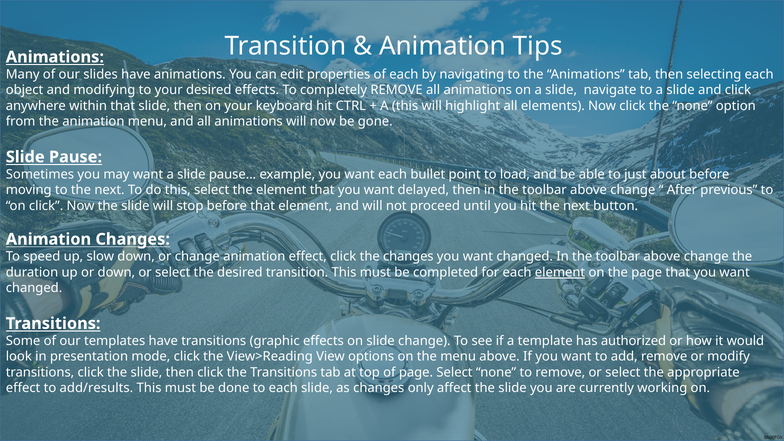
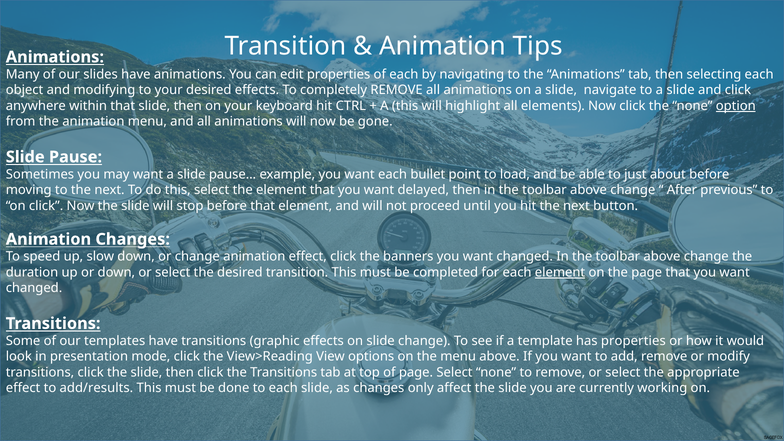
option underline: none -> present
the changes: changes -> banners
has authorized: authorized -> properties
